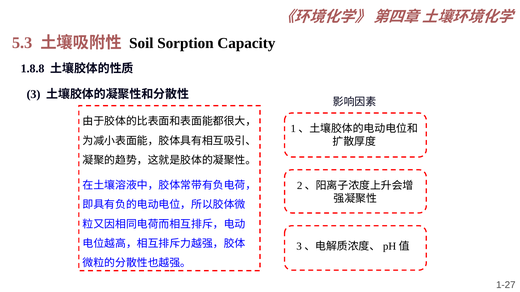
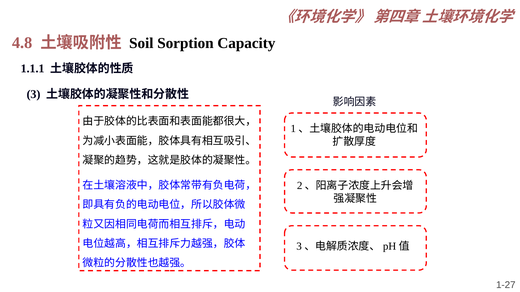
5.3: 5.3 -> 4.8
1.8.8: 1.8.8 -> 1.1.1
